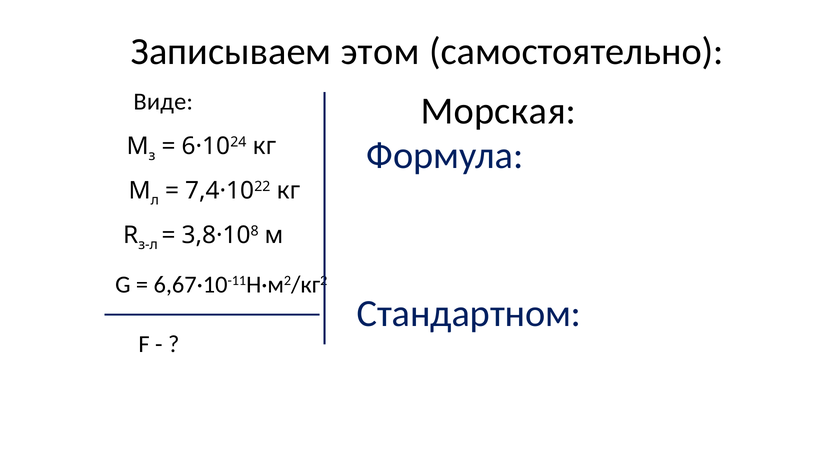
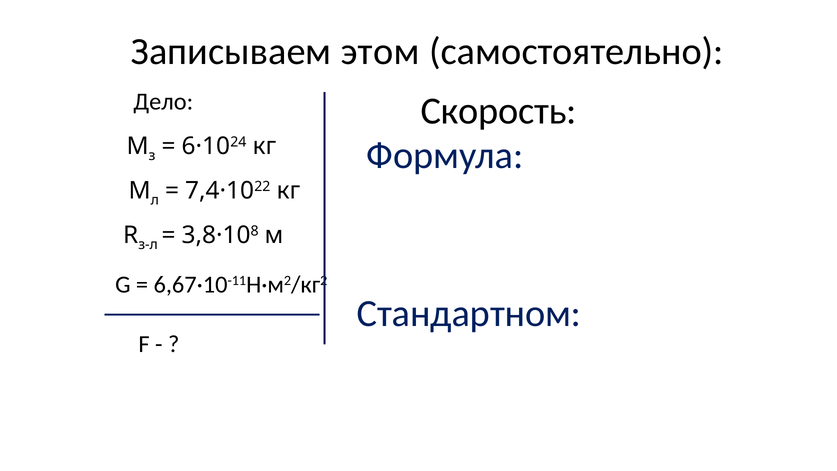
Виде: Виде -> Дело
Морская: Морская -> Скорость
